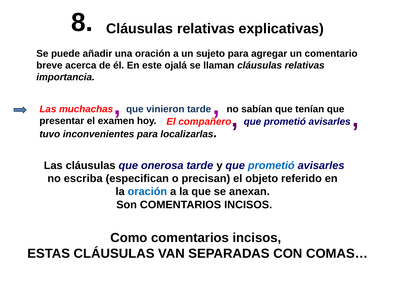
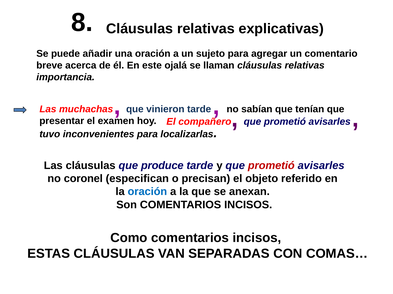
onerosa: onerosa -> produce
prometió at (271, 166) colour: blue -> red
escriba: escriba -> coronel
